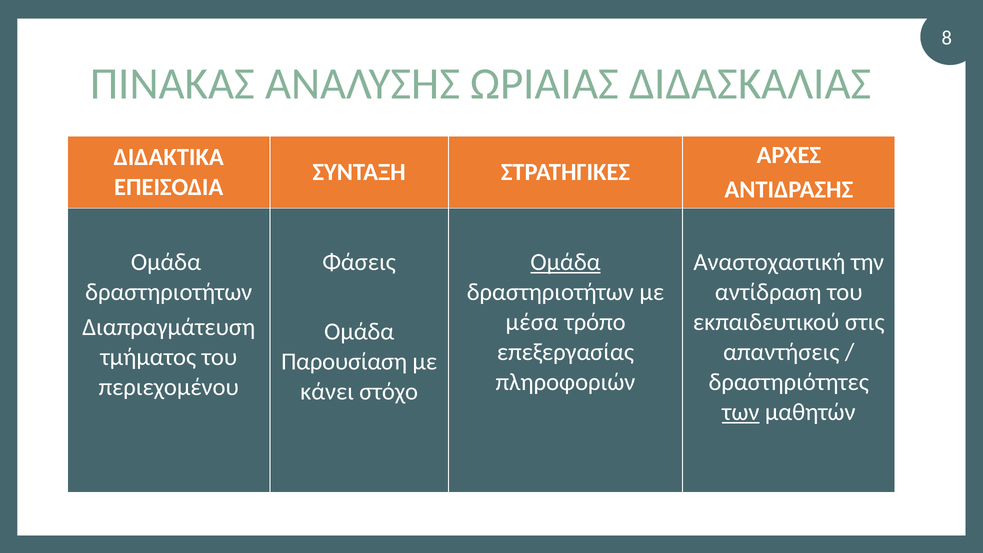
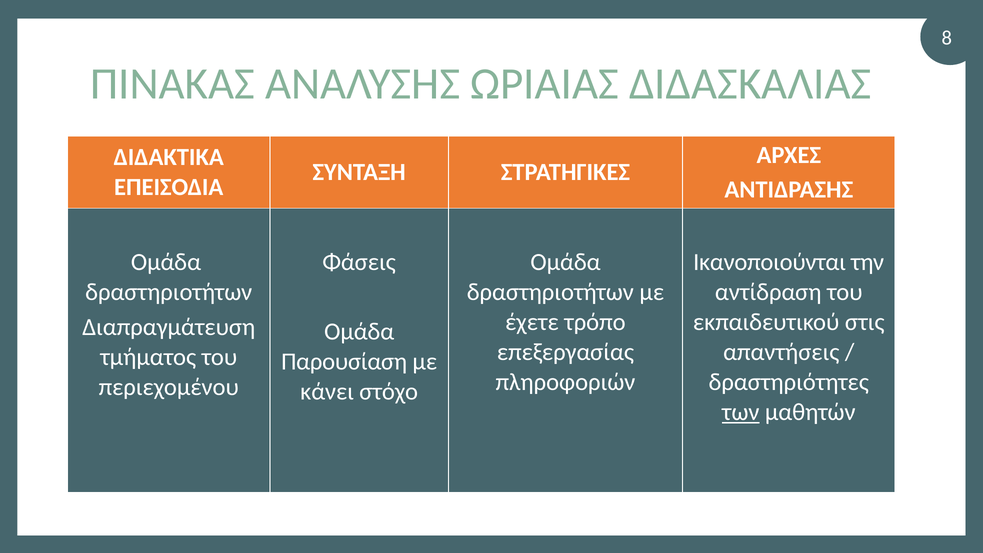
Ομάδα at (566, 262) underline: present -> none
Αναστοχαστική: Αναστοχαστική -> Ικανοποιούνται
μέσα: μέσα -> έχετε
